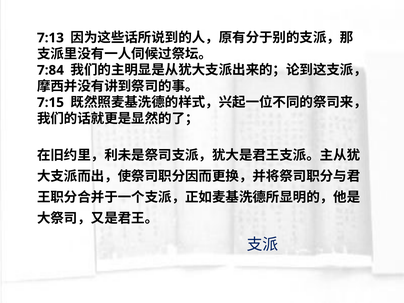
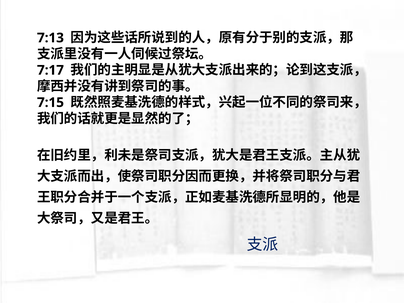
7:84: 7:84 -> 7:17
